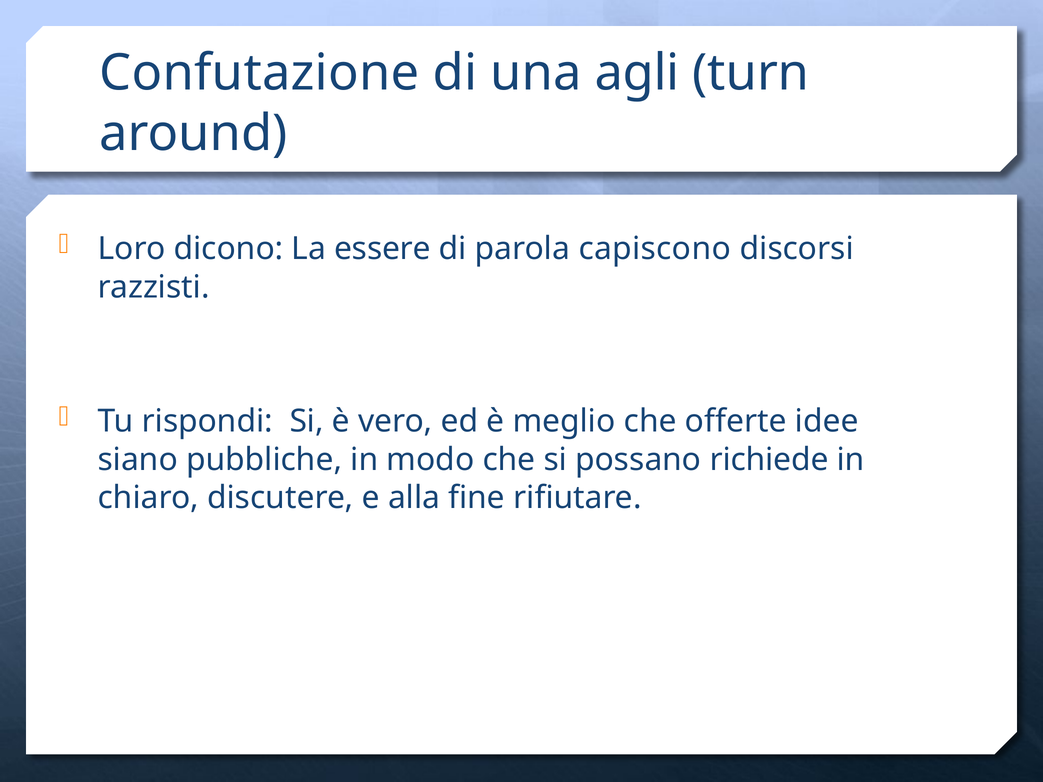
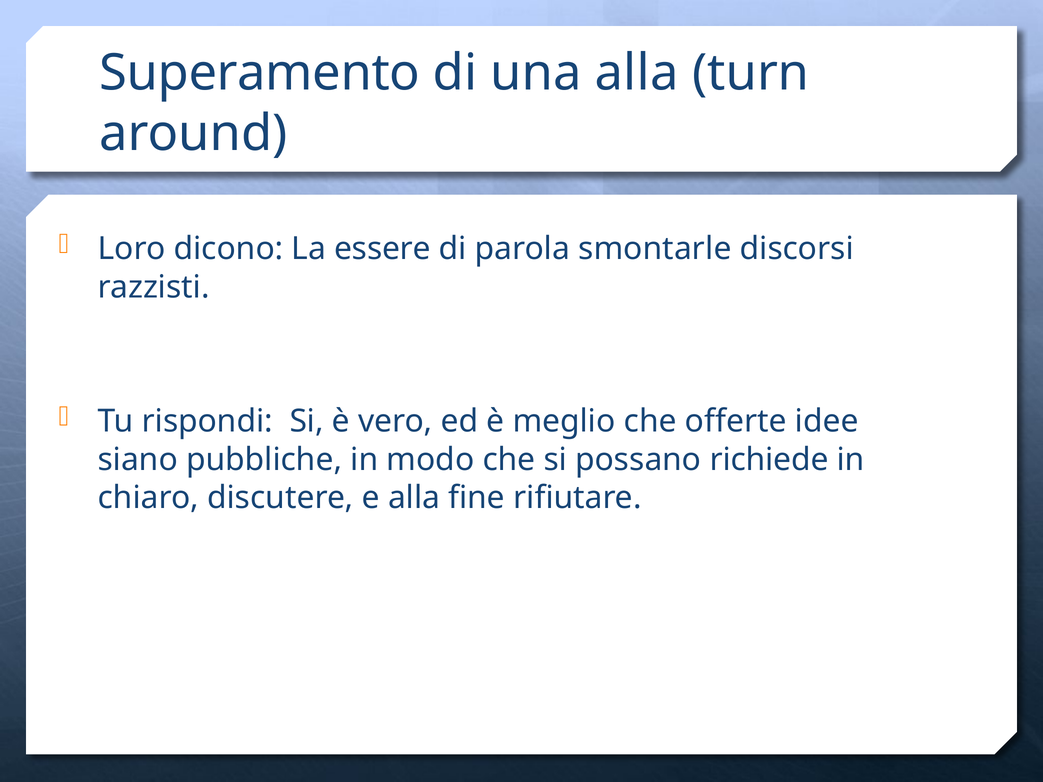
Confutazione: Confutazione -> Superamento
una agli: agli -> alla
capiscono: capiscono -> smontarle
